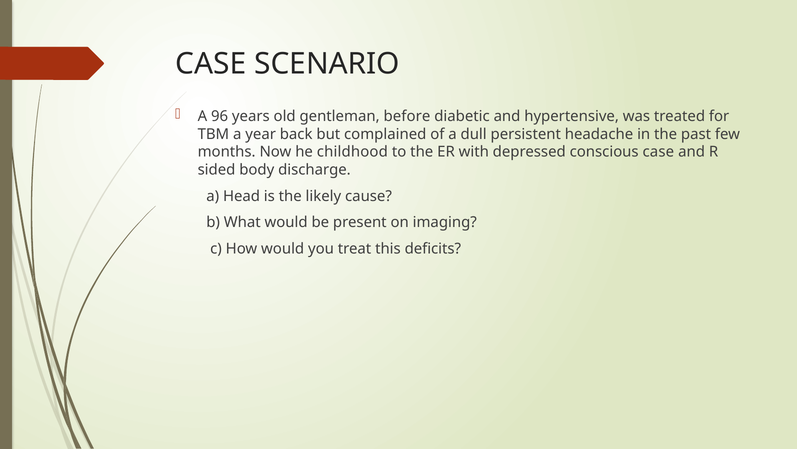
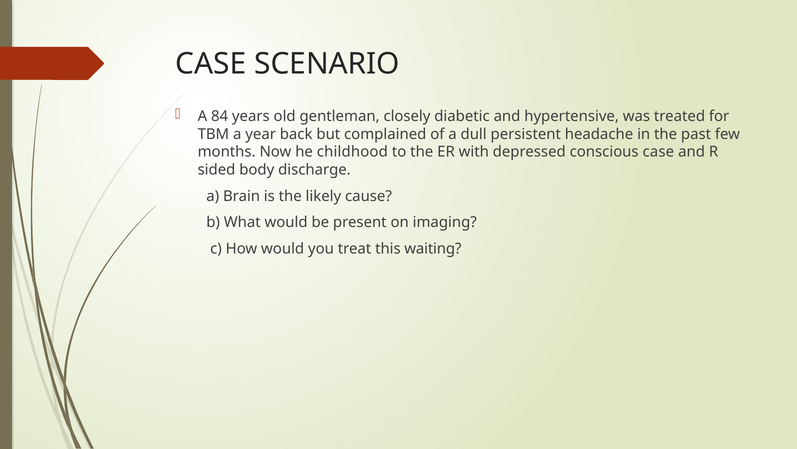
96: 96 -> 84
before: before -> closely
Head: Head -> Brain
deficits: deficits -> waiting
